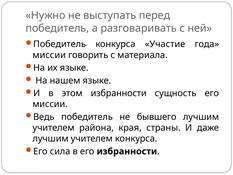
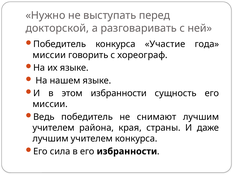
победитель at (57, 28): победитель -> докторской
материала: материала -> хореограф
бывшего: бывшего -> снимают
